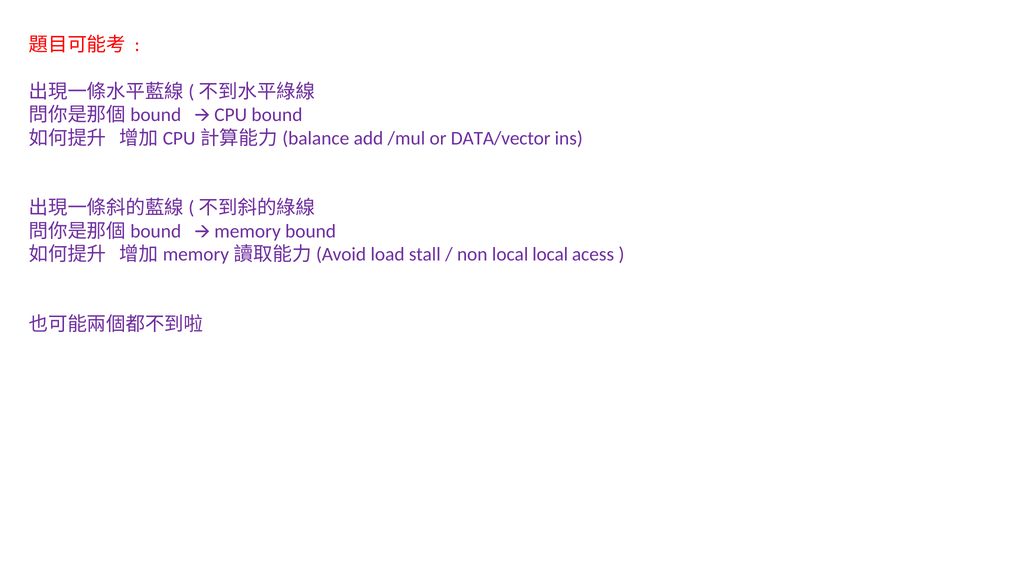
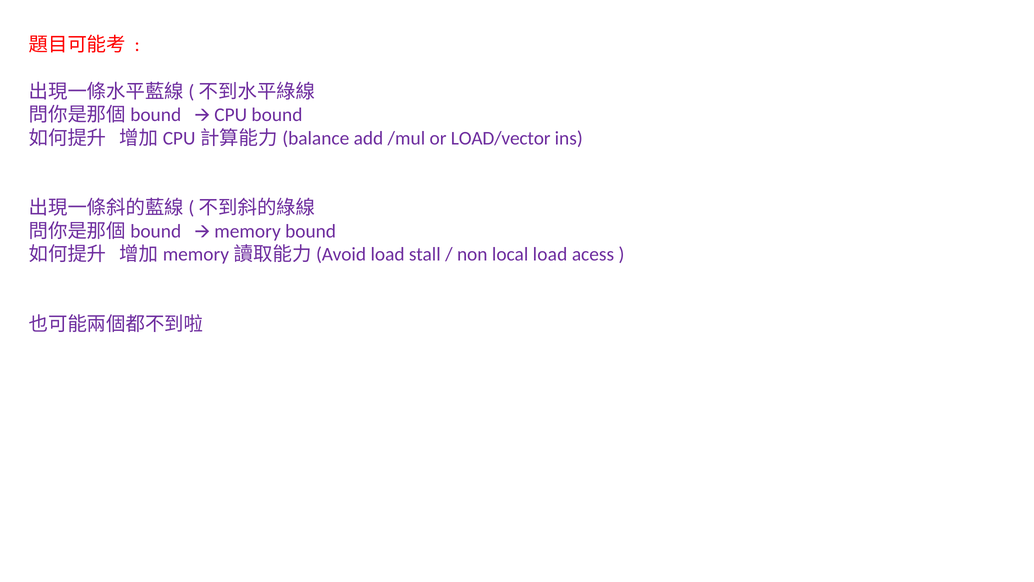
DATA/vector: DATA/vector -> LOAD/vector
local local: local -> load
